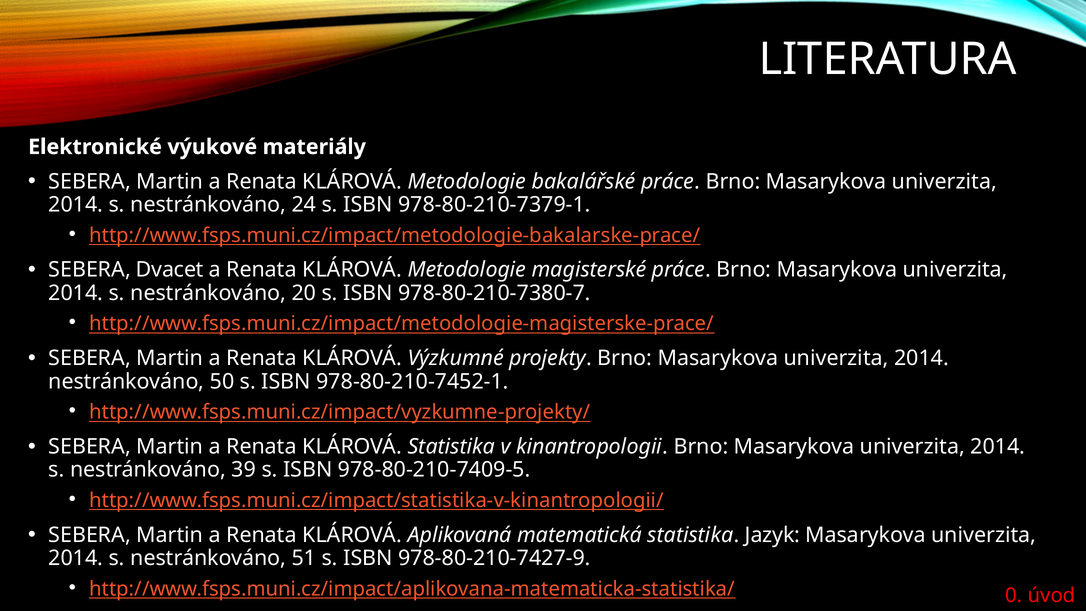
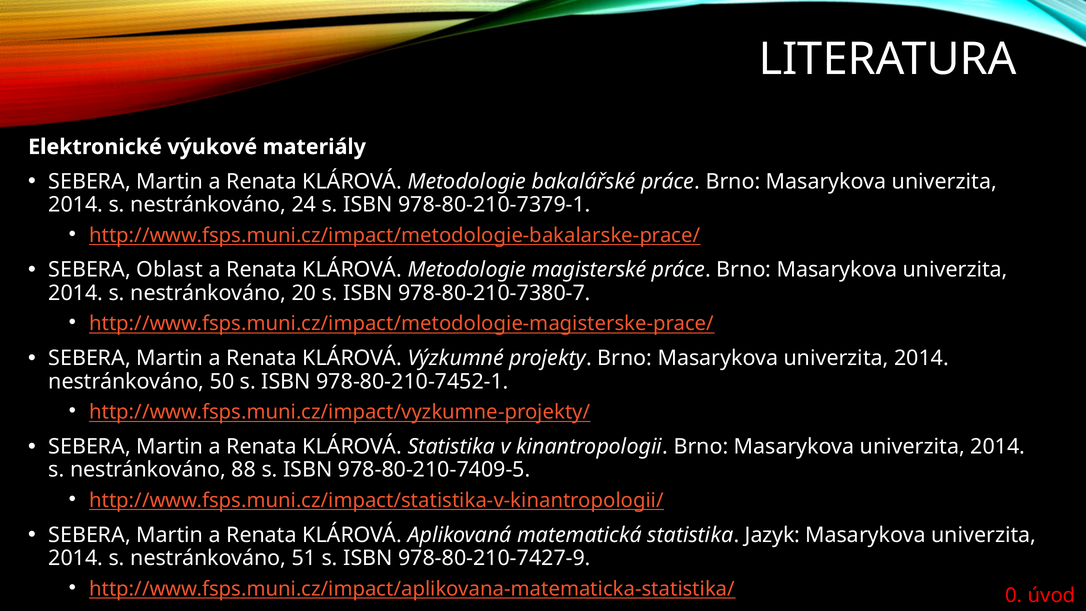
Dvacet: Dvacet -> Oblast
39: 39 -> 88
